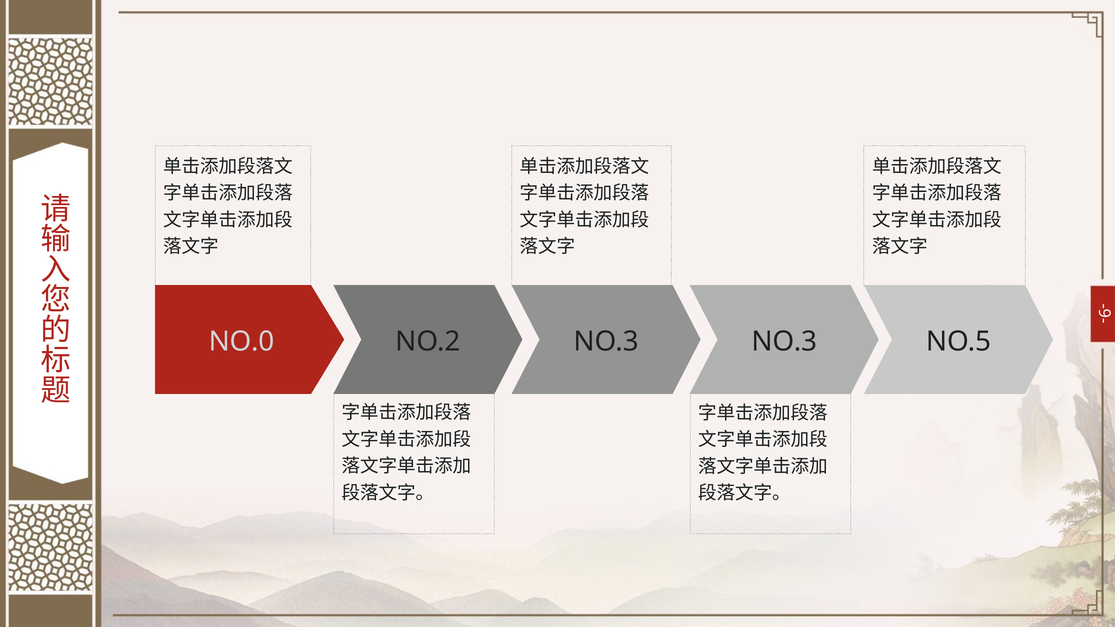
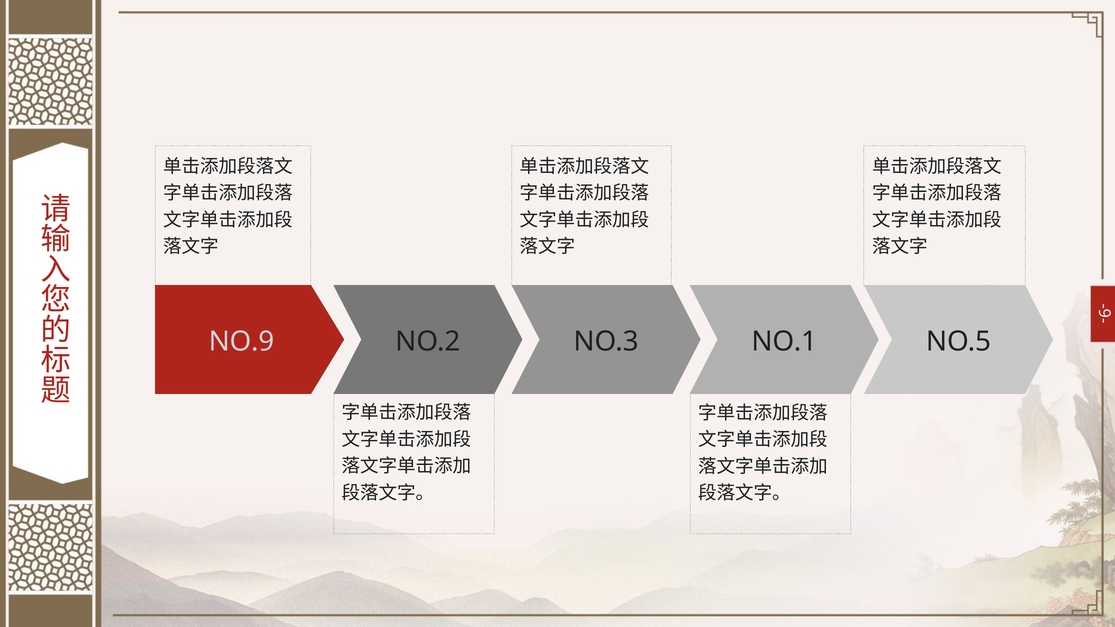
NO.0: NO.0 -> NO.9
NO.3 NO.3: NO.3 -> NO.1
